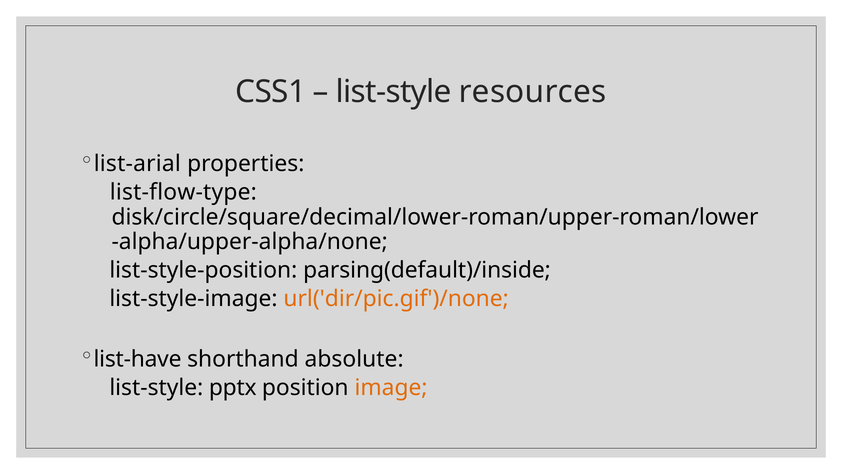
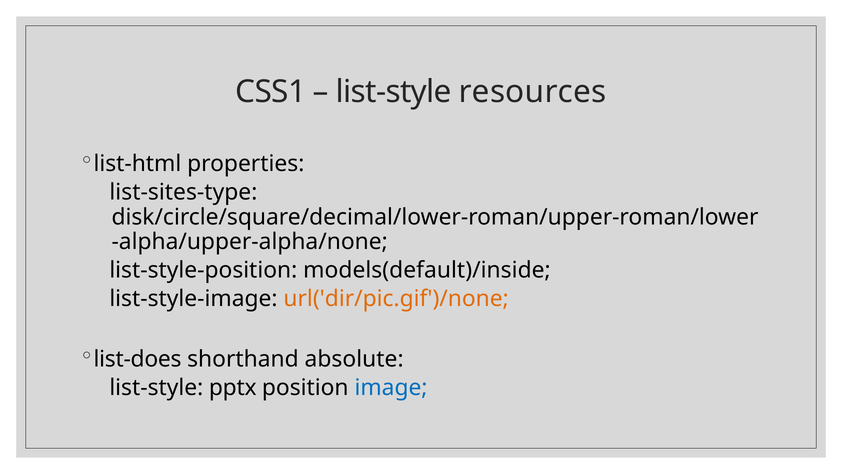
list-arial: list-arial -> list-html
list-flow-type: list-flow-type -> list-sites-type
parsing(default)/inside: parsing(default)/inside -> models(default)/inside
list-have: list-have -> list-does
image colour: orange -> blue
